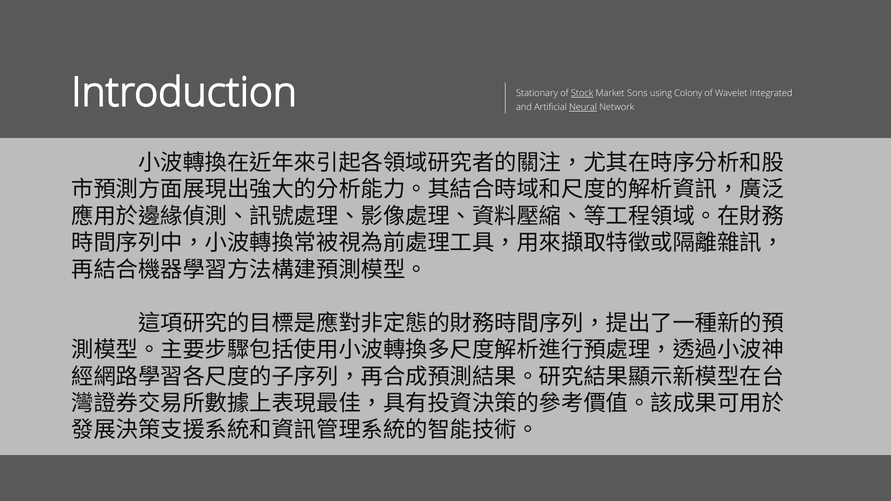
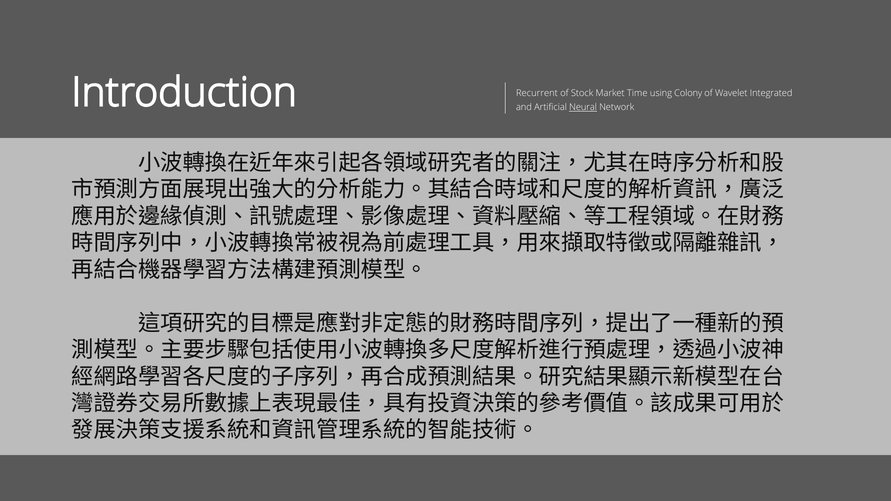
Stationary: Stationary -> Recurrent
Stock underline: present -> none
Sons: Sons -> Time
